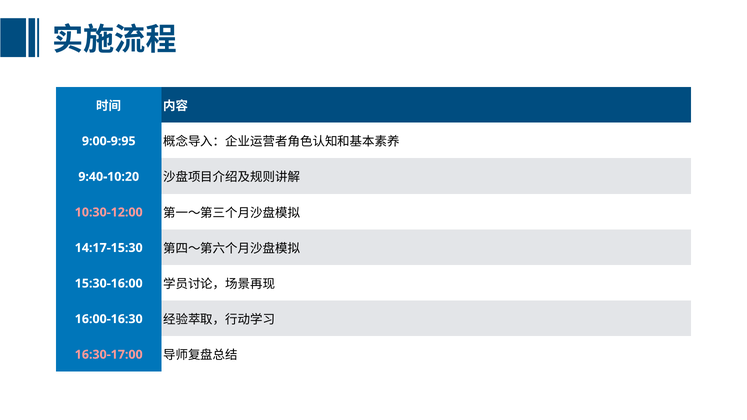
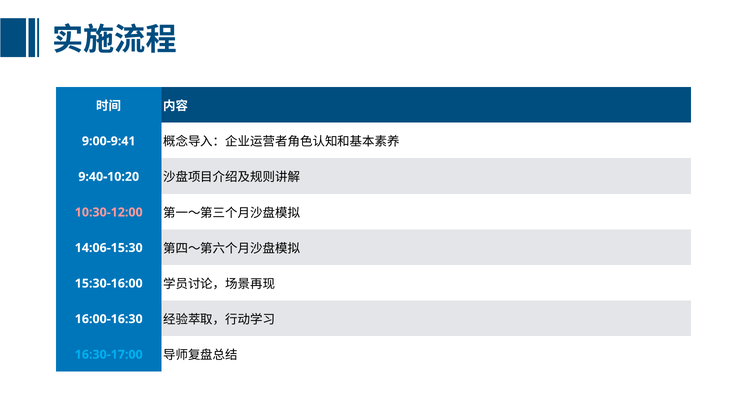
9:00-9:95: 9:00-9:95 -> 9:00-9:41
14:17-15:30: 14:17-15:30 -> 14:06-15:30
16:30-17:00 colour: pink -> light blue
